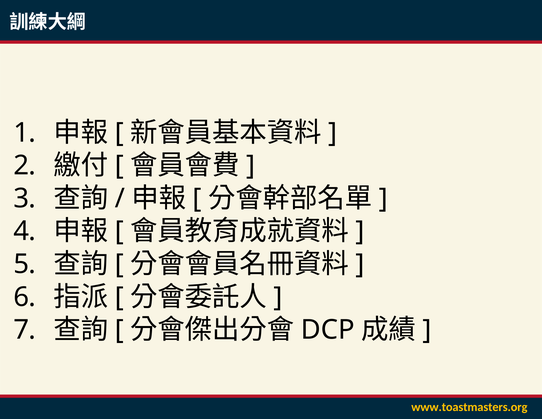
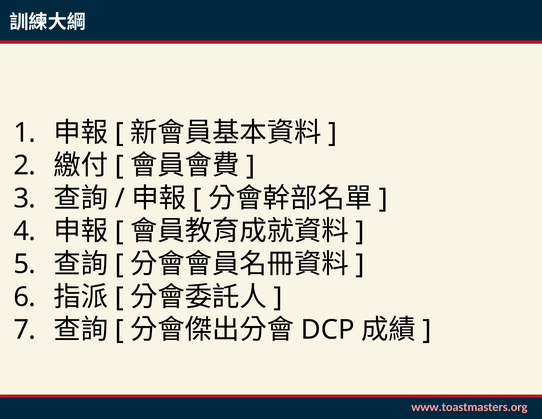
www.toastmasters.org colour: yellow -> pink
